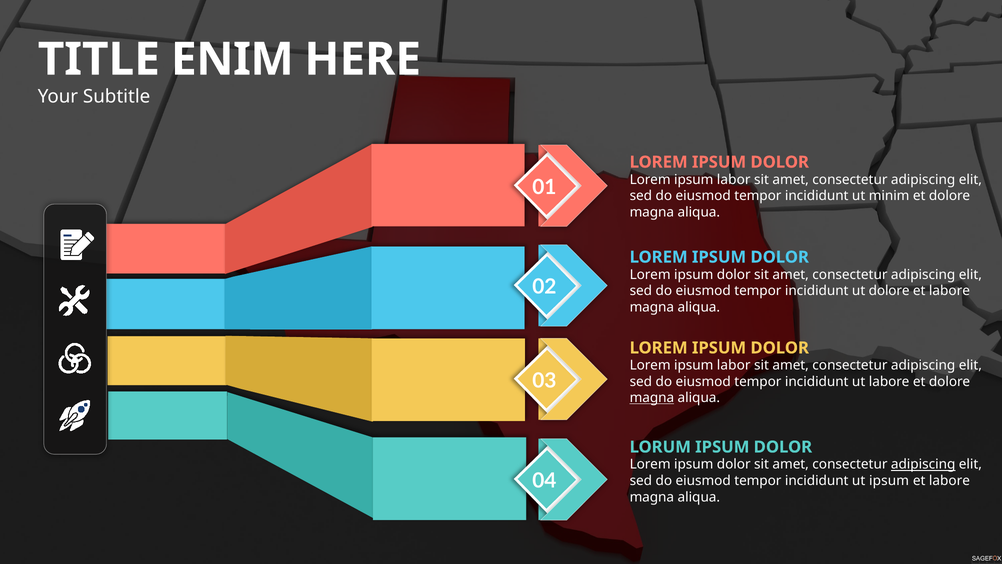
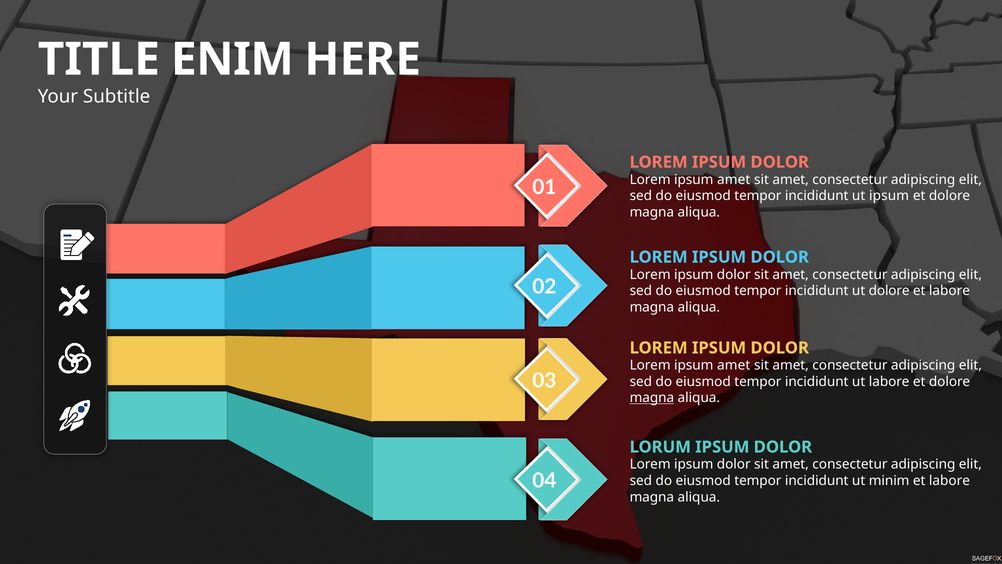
labor at (734, 179): labor -> amet
ut minim: minim -> ipsum
labor at (734, 365): labor -> amet
adipiscing at (923, 464) underline: present -> none
ut ipsum: ipsum -> minim
